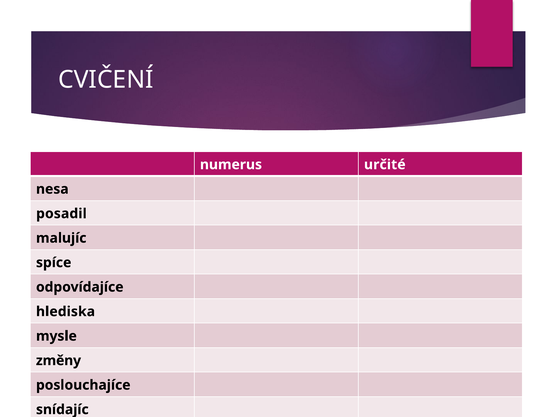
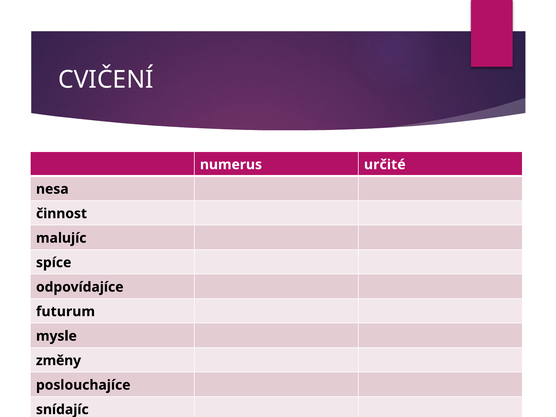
posadil: posadil -> činnost
hlediska: hlediska -> futurum
